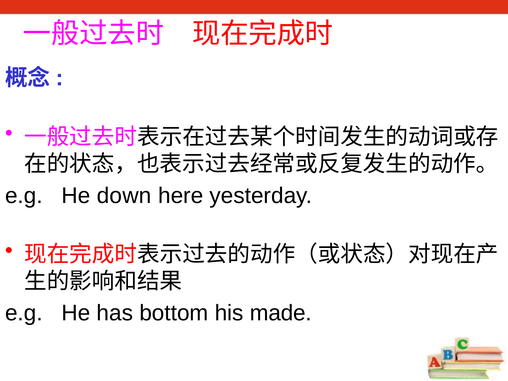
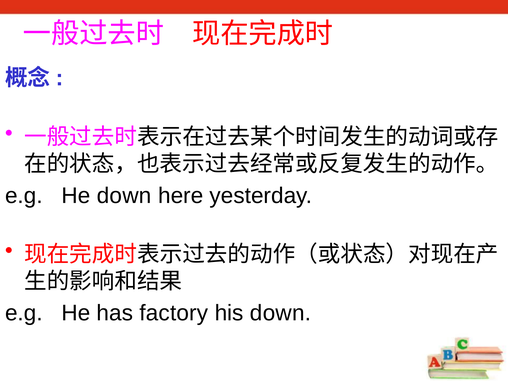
bottom: bottom -> factory
his made: made -> down
